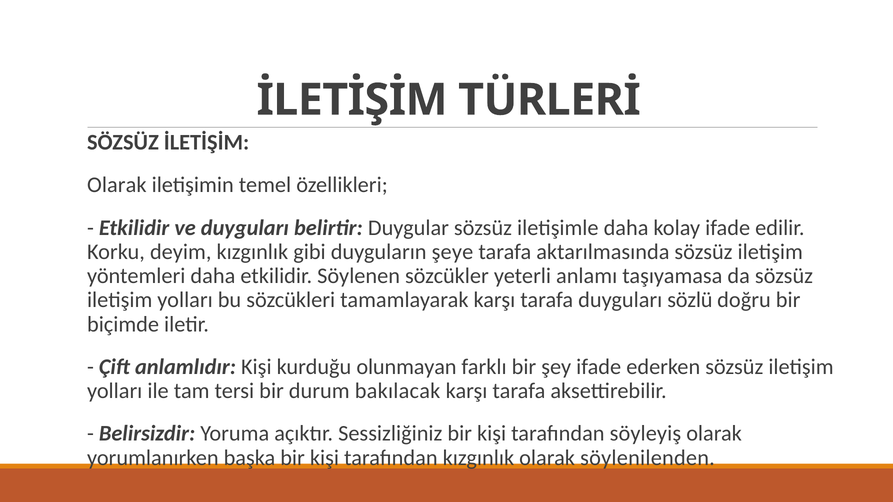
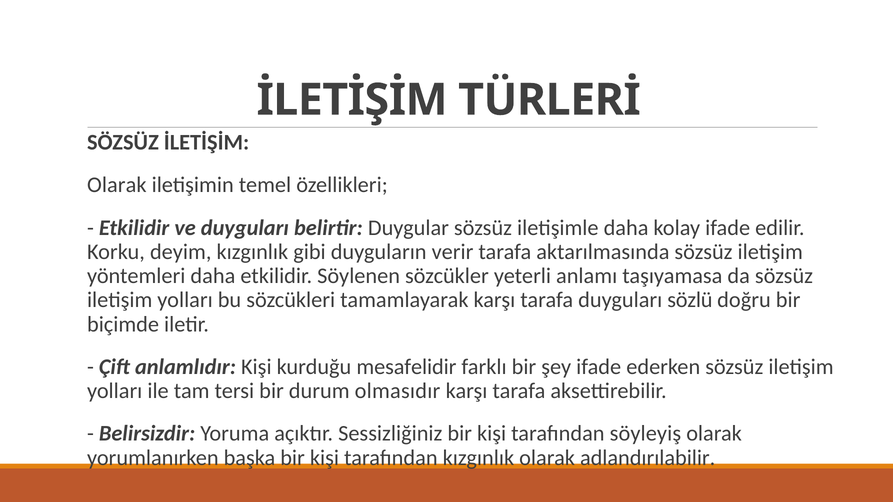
şeye: şeye -> verir
olunmayan: olunmayan -> mesafelidir
bakılacak: bakılacak -> olmasıdır
söylenilenden: söylenilenden -> adlandırılabilir
